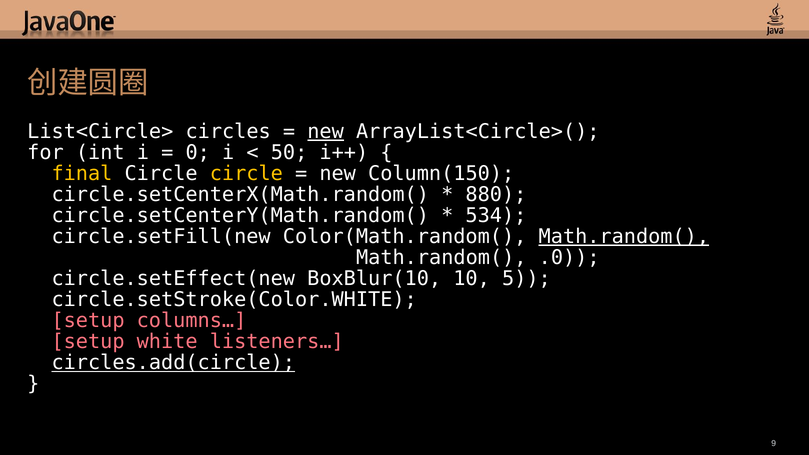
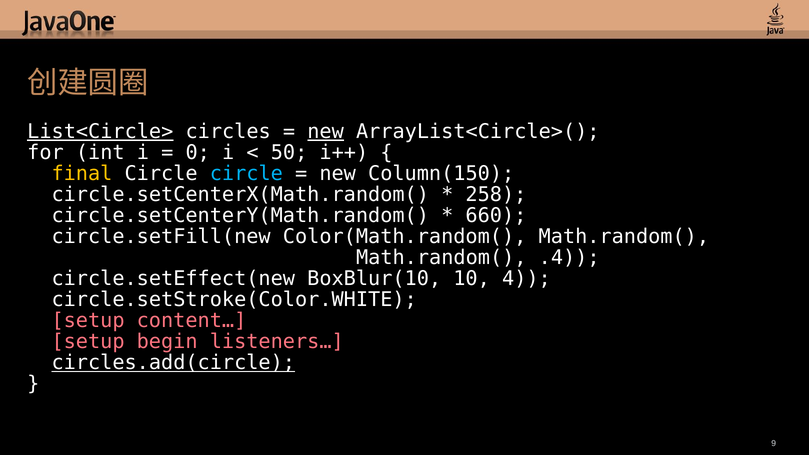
List<Circle> underline: none -> present
circle at (246, 174) colour: yellow -> light blue
880: 880 -> 258
534: 534 -> 660
Math.random( at (624, 237) underline: present -> none
.0: .0 -> .4
5: 5 -> 4
columns…: columns… -> content…
white: white -> begin
